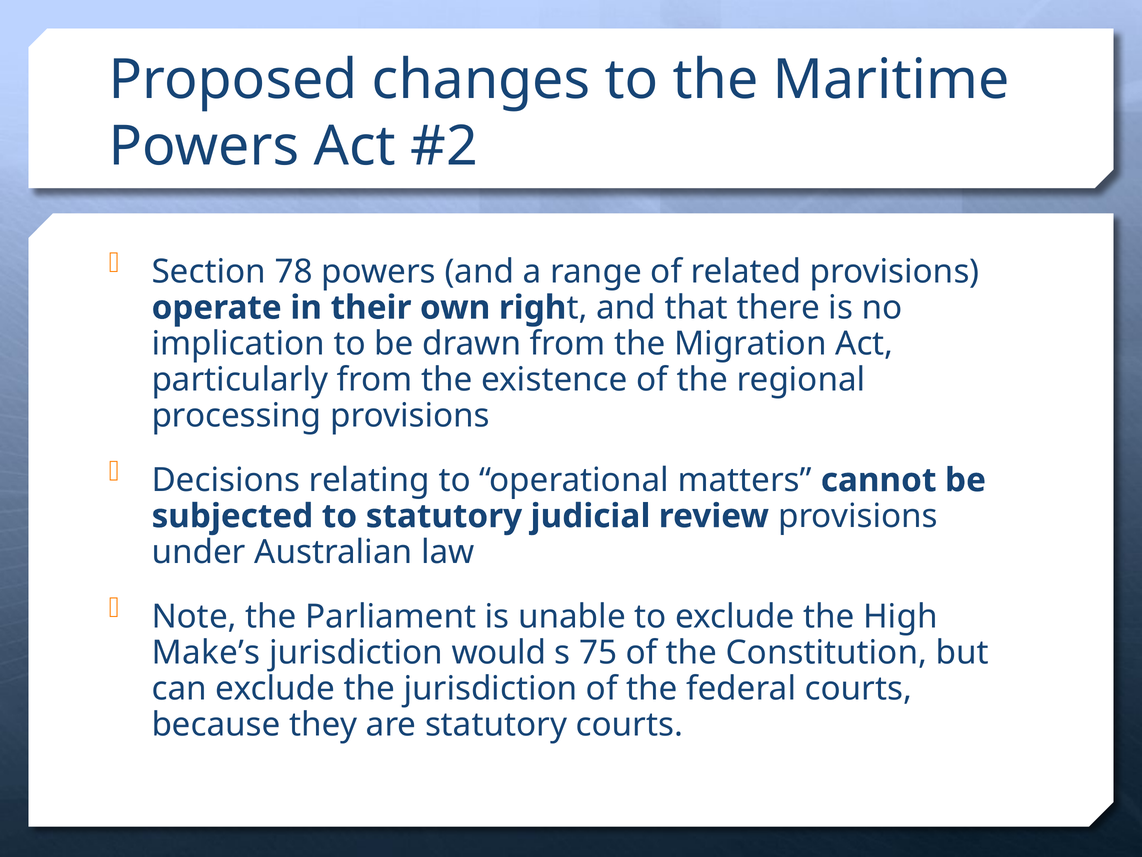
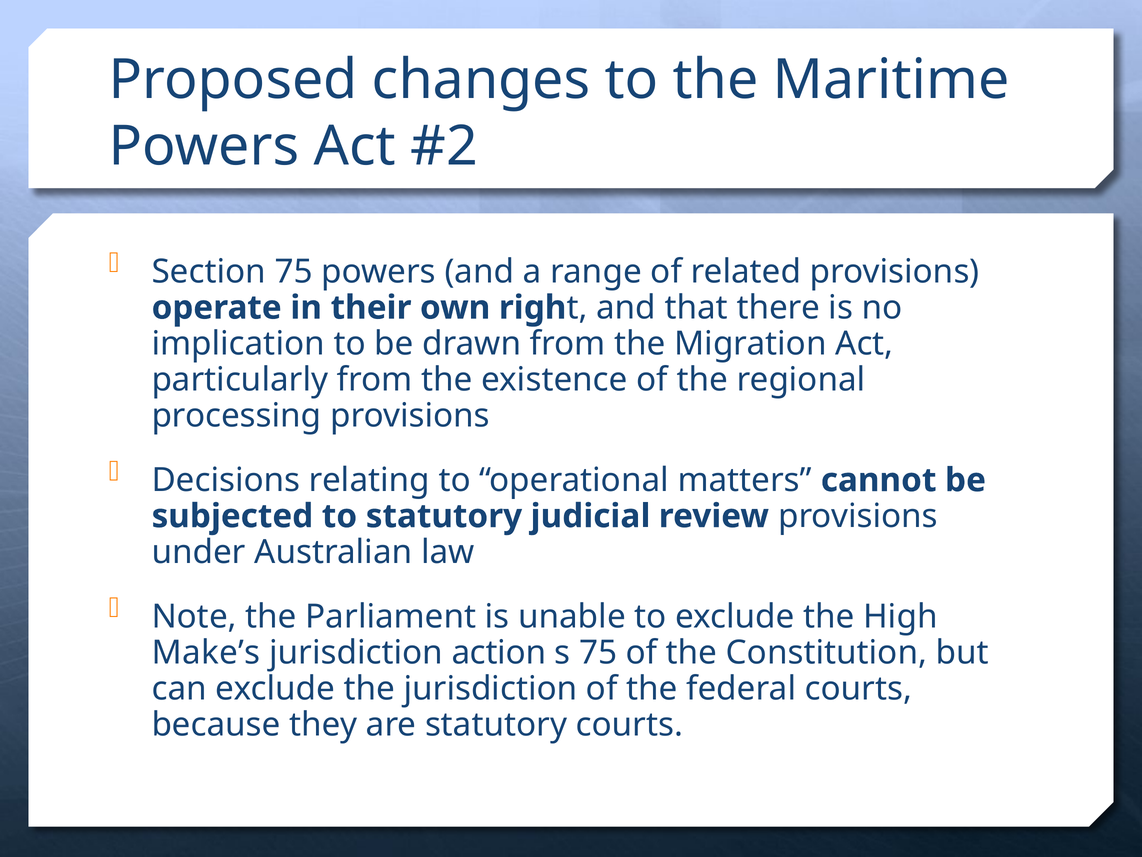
Section 78: 78 -> 75
would: would -> action
